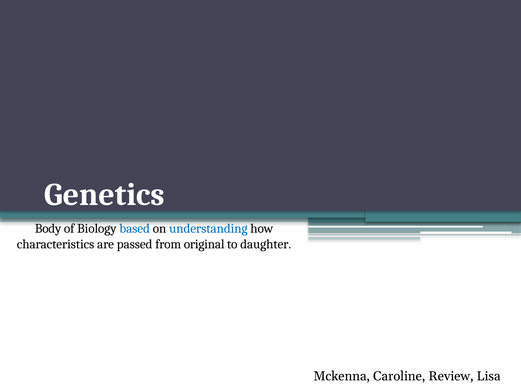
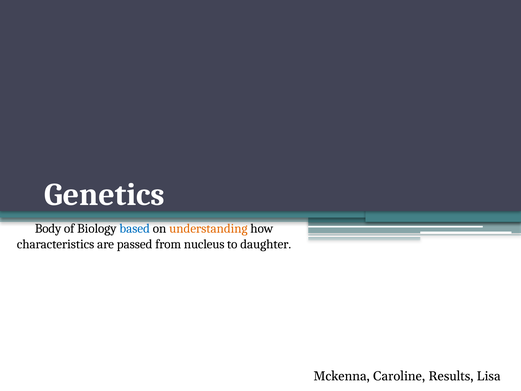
understanding colour: blue -> orange
original: original -> nucleus
Review: Review -> Results
